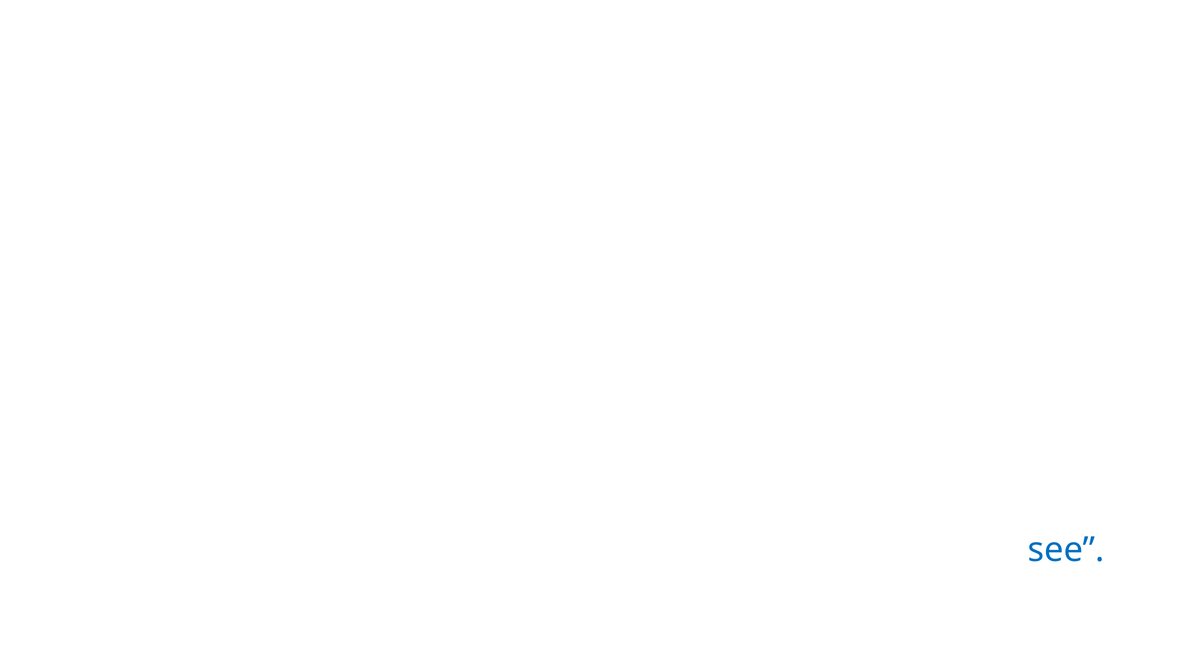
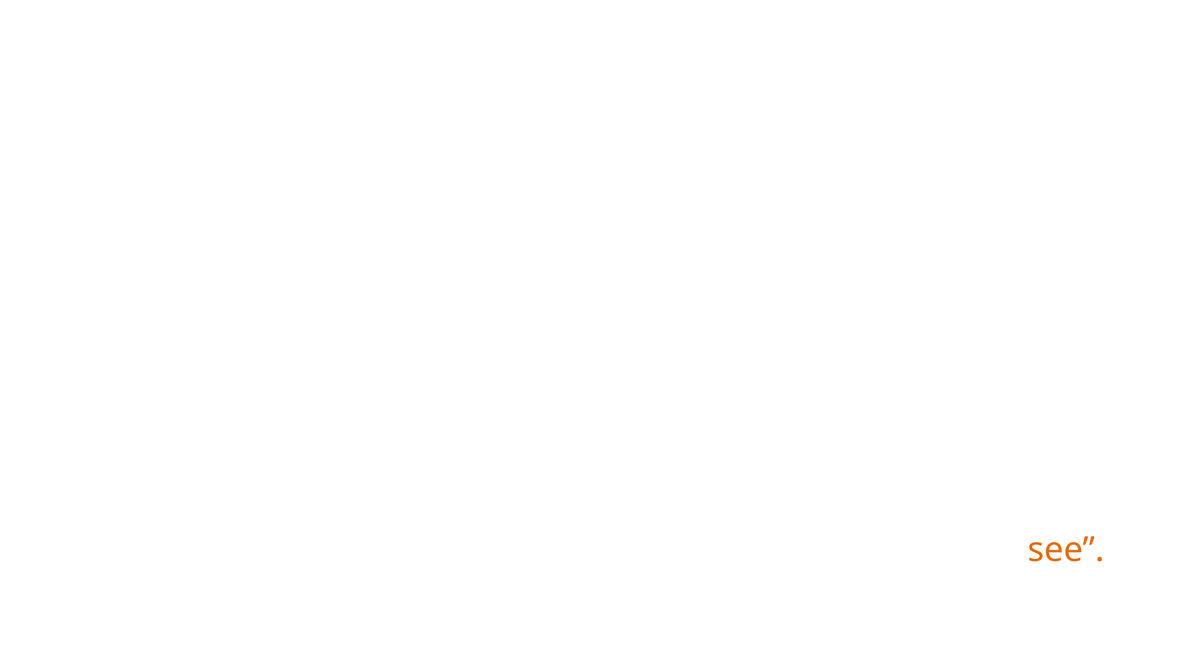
see colour: blue -> orange
